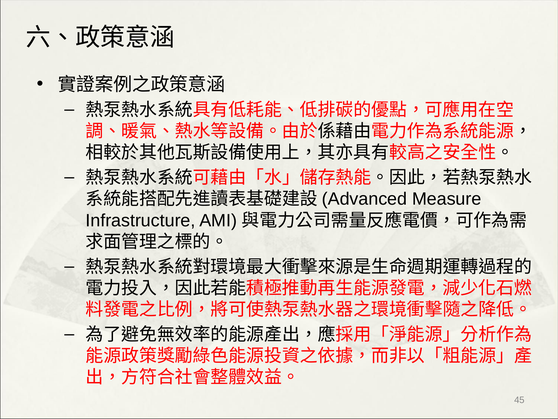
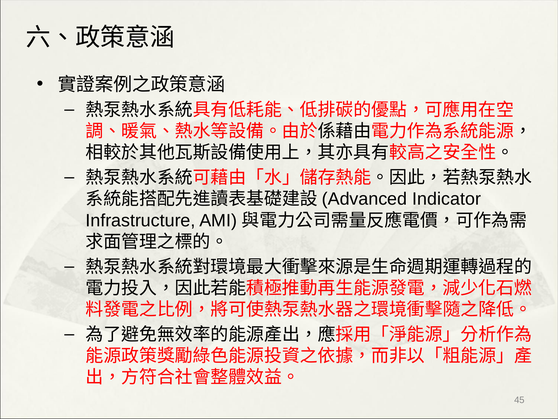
Measure: Measure -> Indicator
